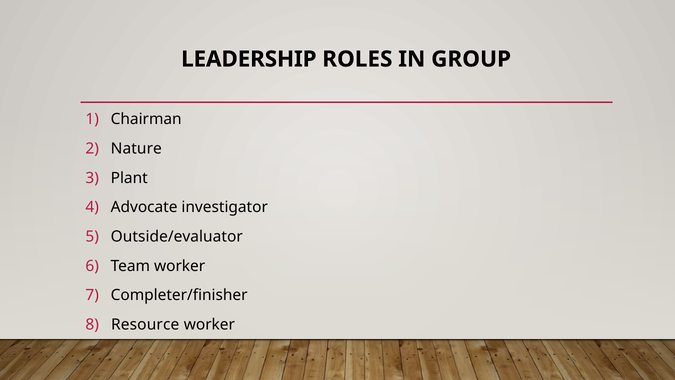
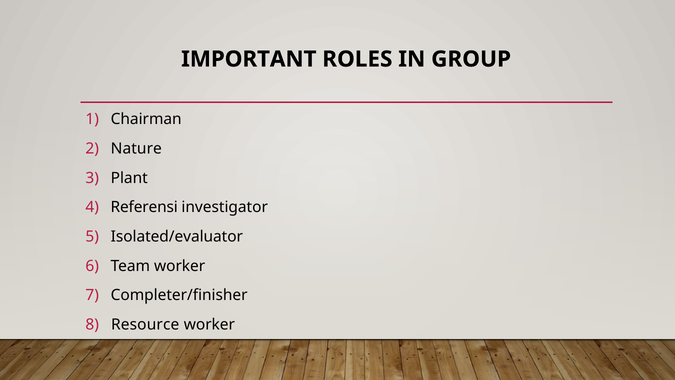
LEADERSHIP: LEADERSHIP -> IMPORTANT
Advocate: Advocate -> Referensi
Outside/evaluator: Outside/evaluator -> Isolated/evaluator
